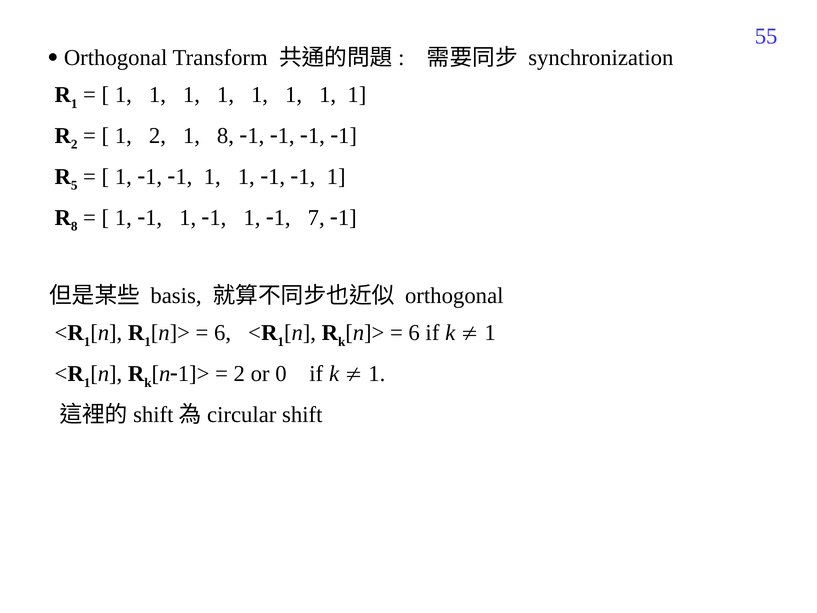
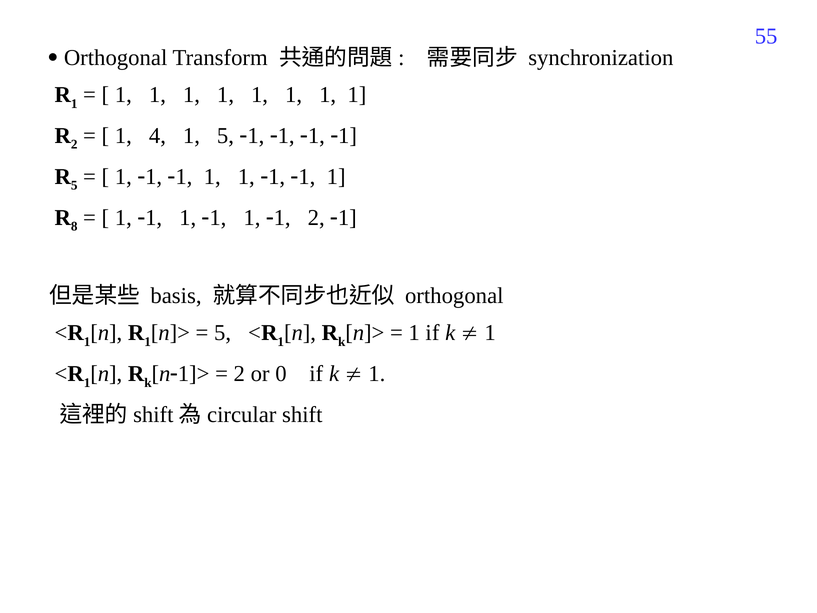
1 2: 2 -> 4
1 8: 8 -> 5
1 7: 7 -> 2
6 at (223, 333): 6 -> 5
6 at (414, 333): 6 -> 1
